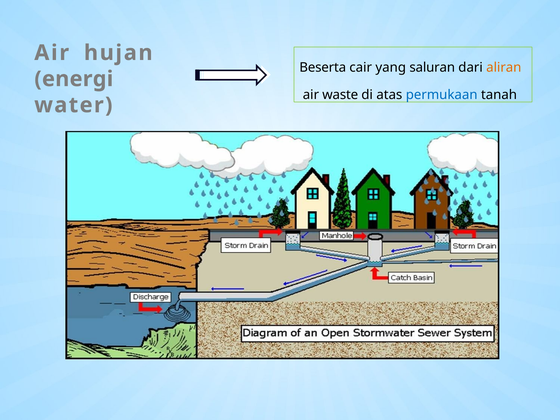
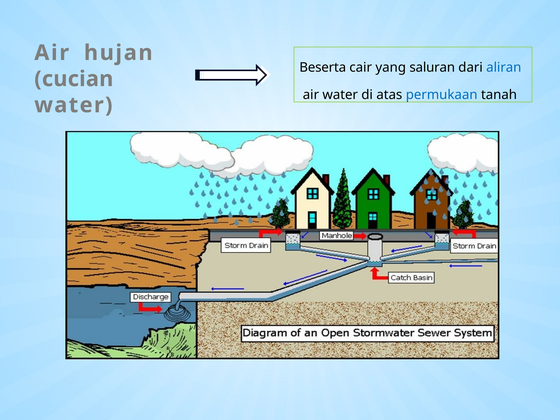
aliran colour: orange -> blue
energi: energi -> cucian
air waste: waste -> water
